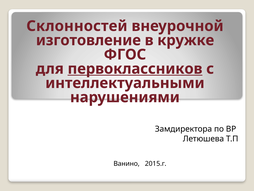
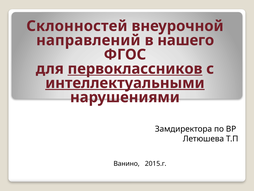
изготовление: изготовление -> направлений
кружке: кружке -> нашего
интеллектуальными underline: none -> present
